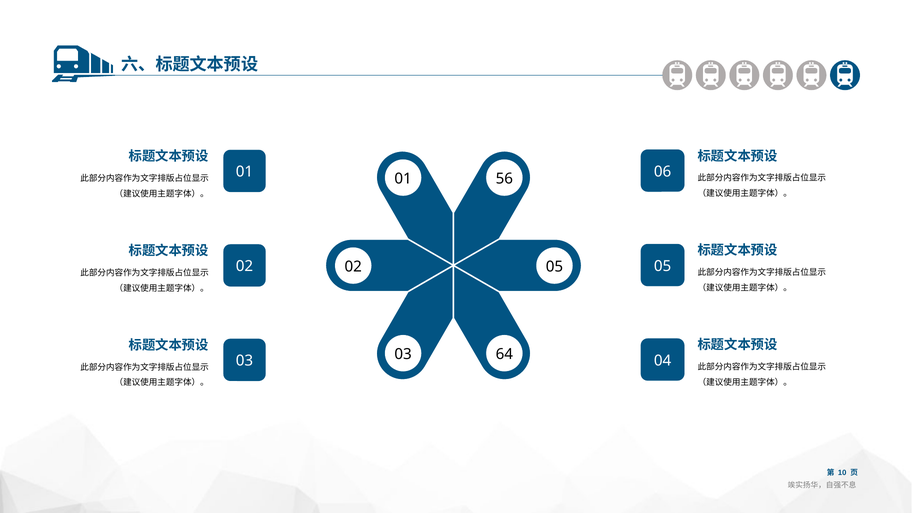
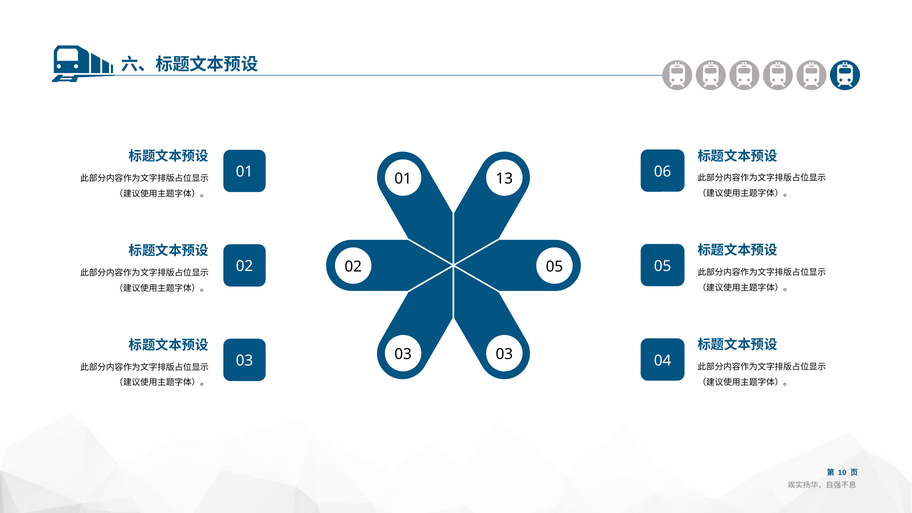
56: 56 -> 13
03 64: 64 -> 03
